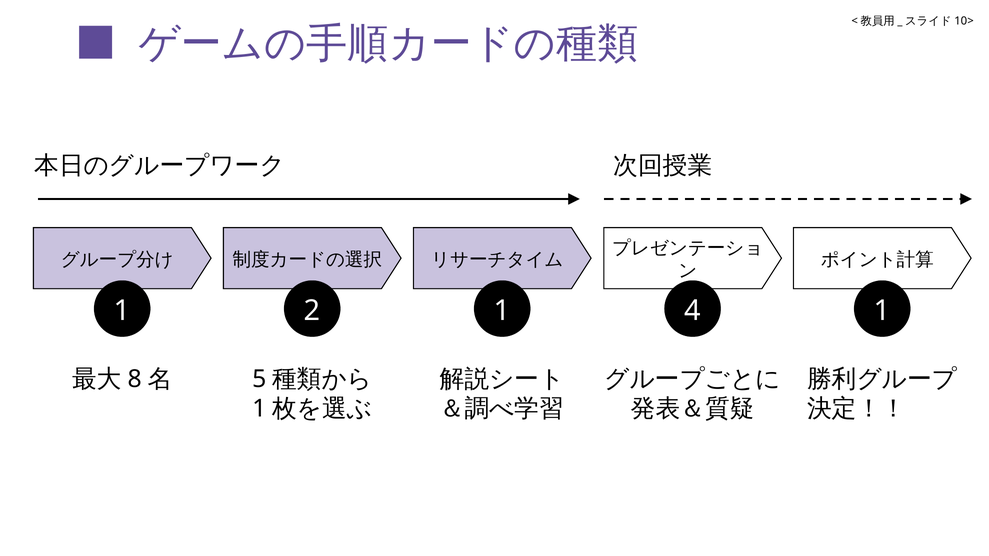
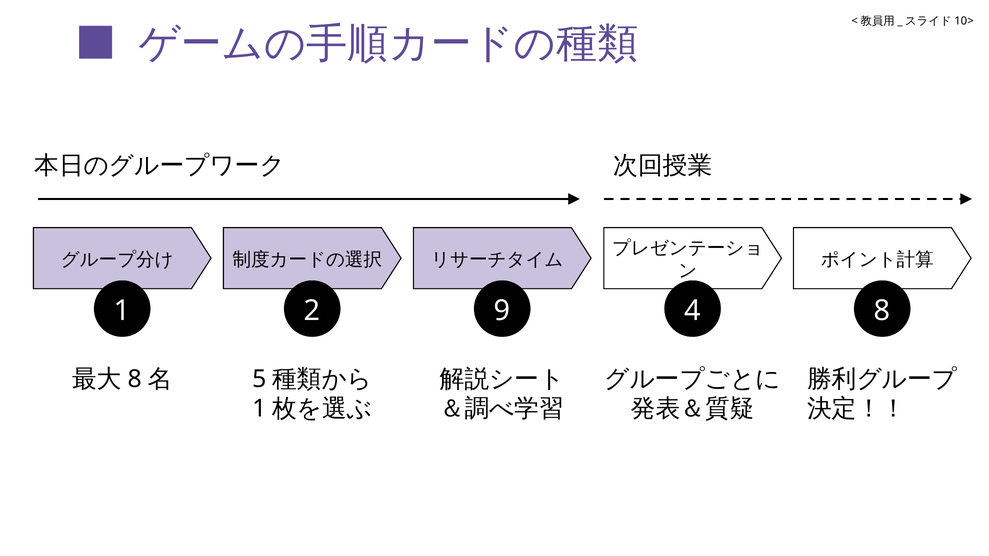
2 1: 1 -> 9
4 1: 1 -> 8
